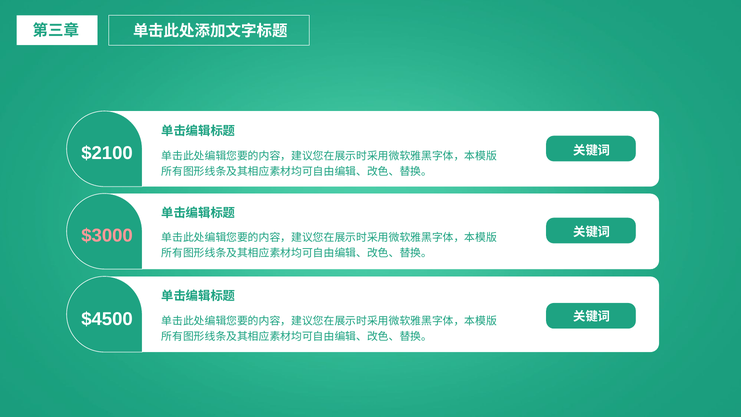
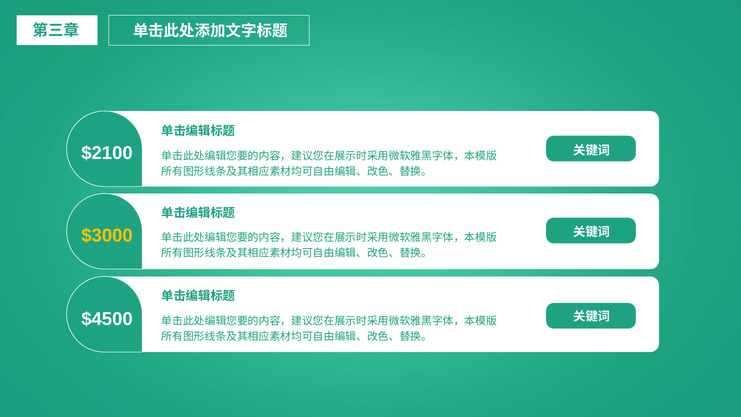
$3000 colour: pink -> yellow
